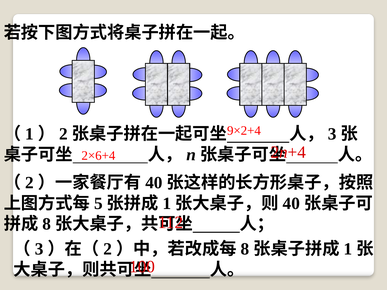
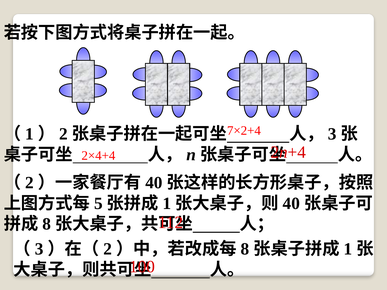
9×2+4: 9×2+4 -> 7×2+4
2×6+4: 2×6+4 -> 2×4+4
